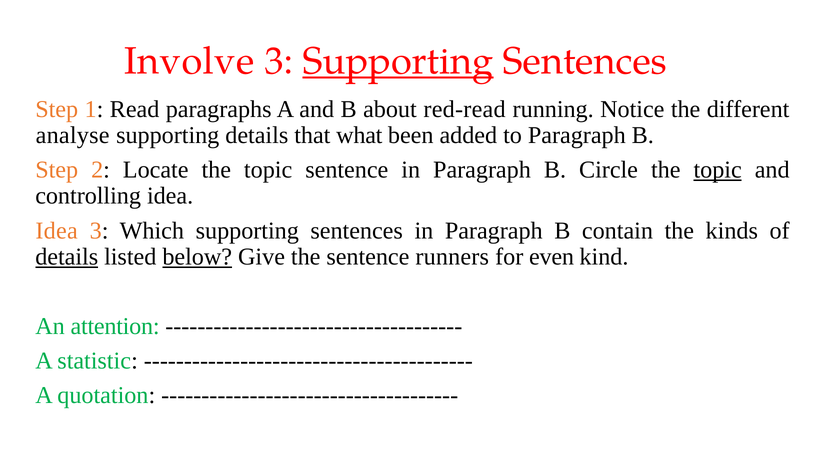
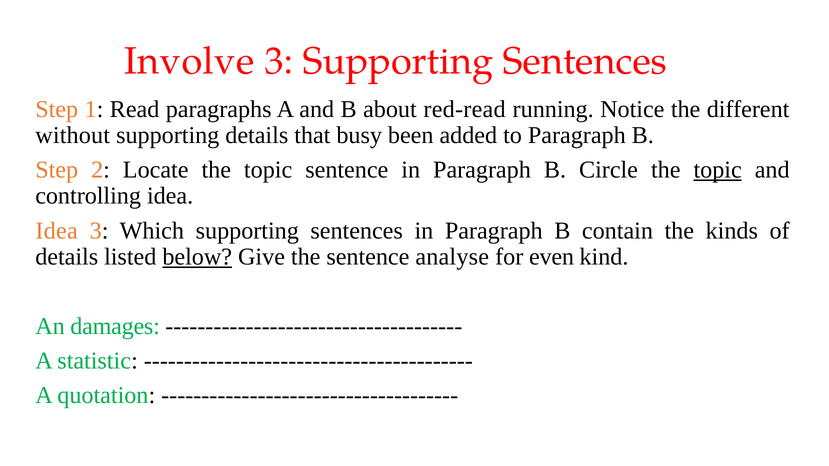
Supporting at (398, 61) underline: present -> none
analyse: analyse -> without
what: what -> busy
details at (67, 257) underline: present -> none
runners: runners -> analyse
attention: attention -> damages
